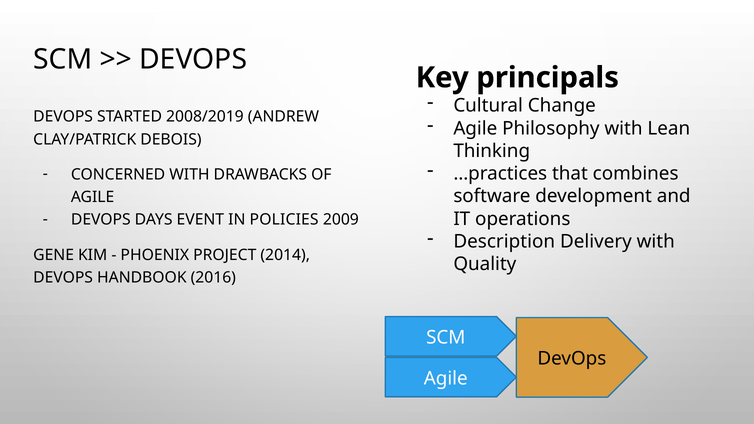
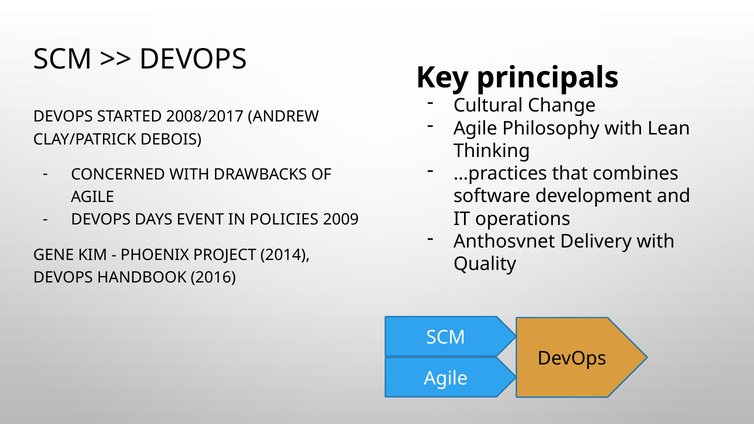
2008/2019: 2008/2019 -> 2008/2017
Description: Description -> Anthosvnet
